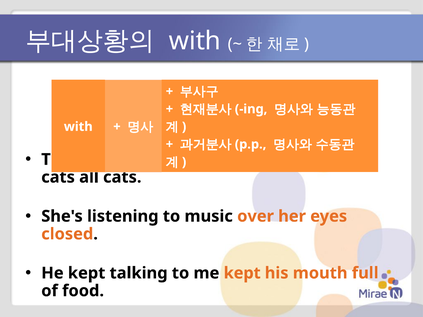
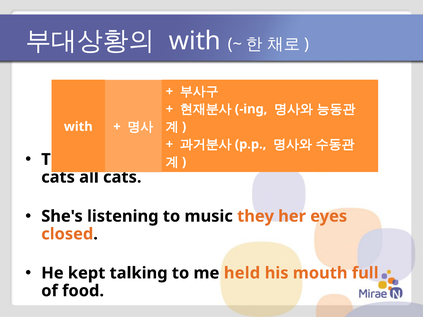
over: over -> they
me kept: kept -> held
